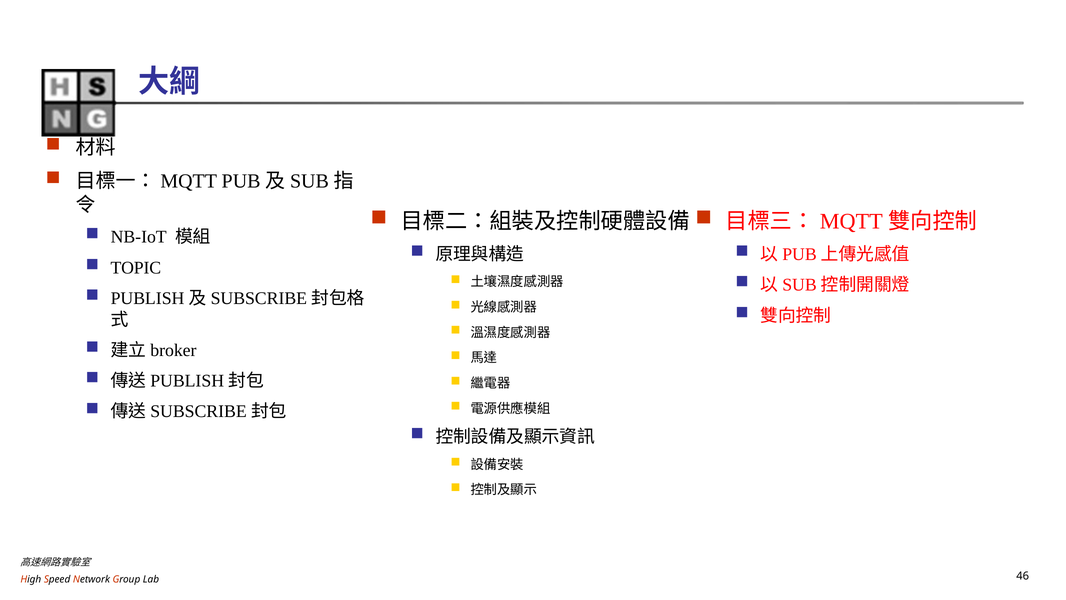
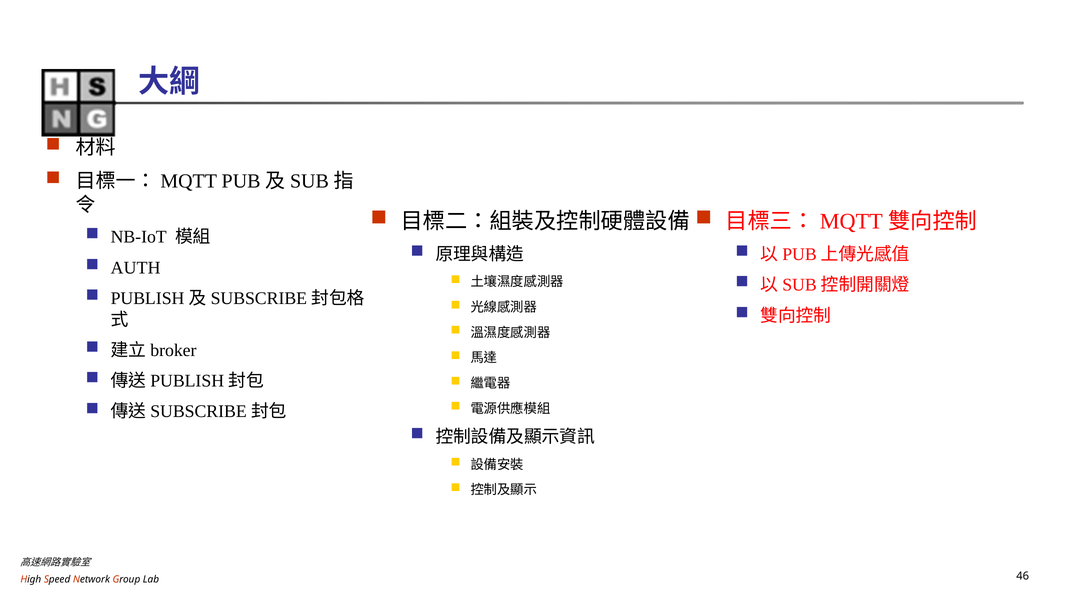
TOPIC: TOPIC -> AUTH
